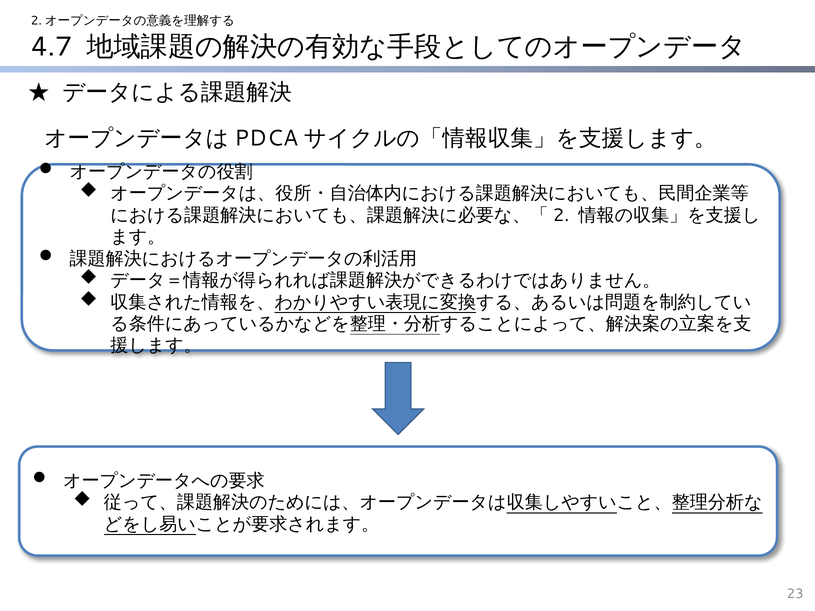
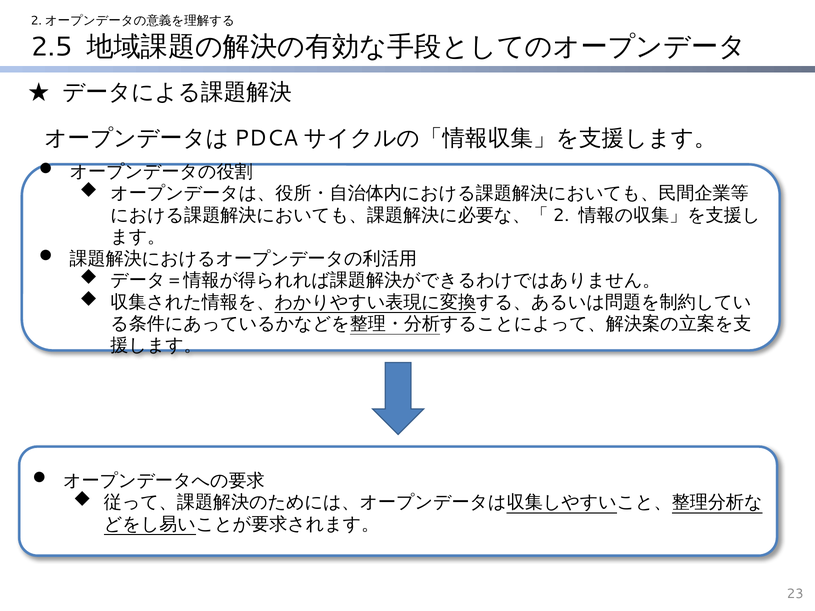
4.7: 4.7 -> 2.5
